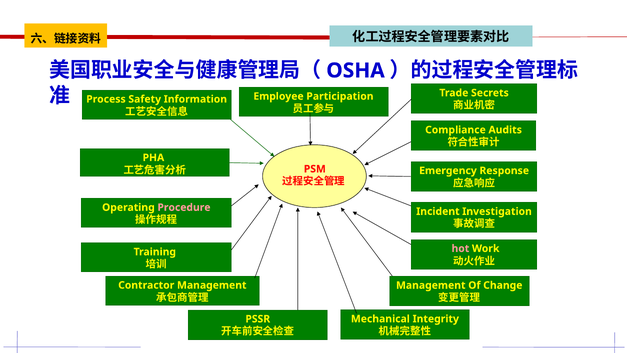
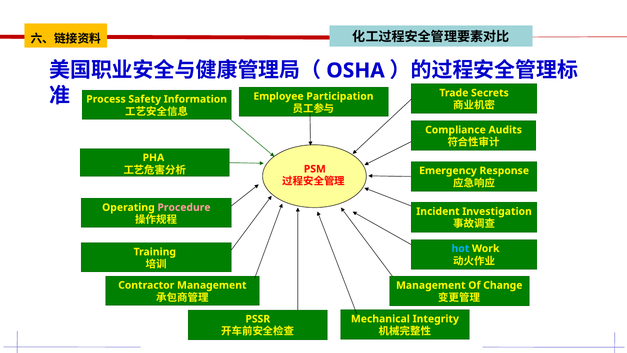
hot colour: pink -> light blue
